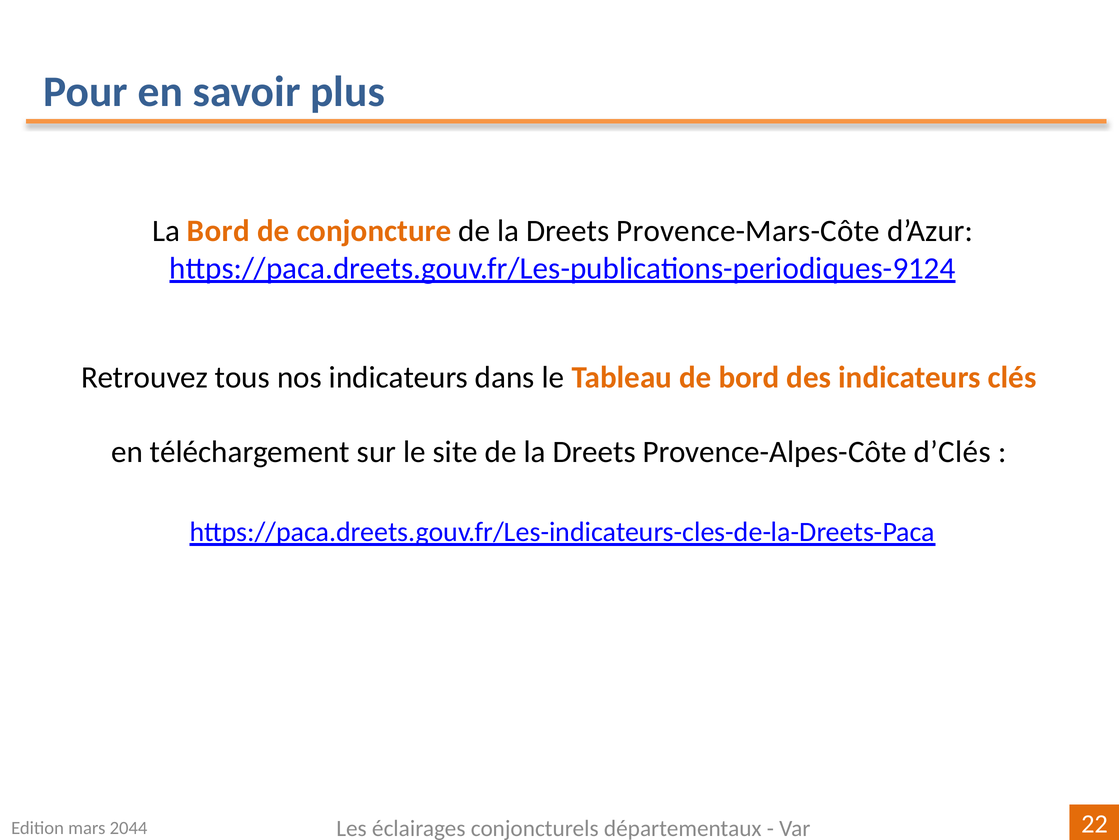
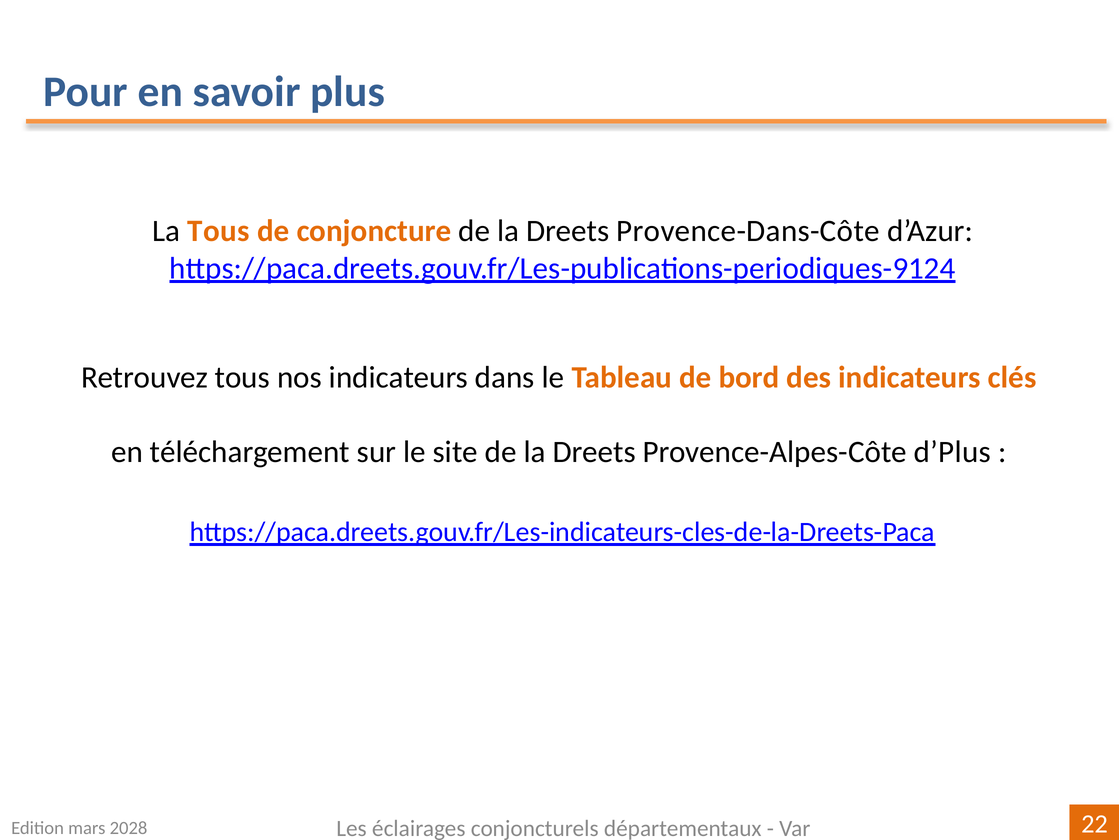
La Bord: Bord -> Tous
Provence-Mars-Côte: Provence-Mars-Côte -> Provence-Dans-Côte
d’Clés: d’Clés -> d’Plus
2044: 2044 -> 2028
